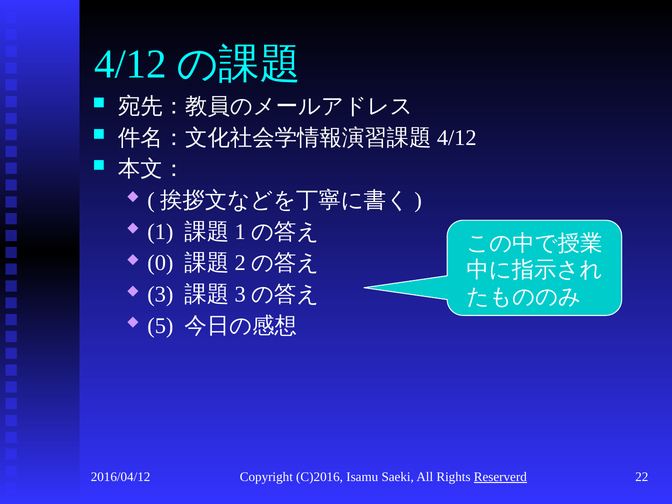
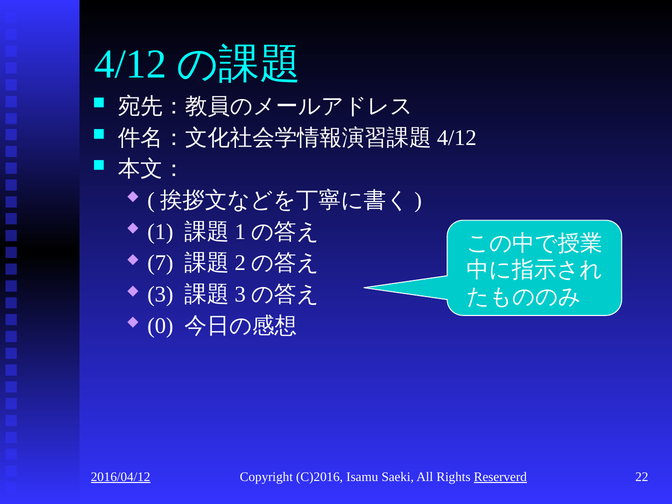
0: 0 -> 7
5: 5 -> 0
2016/04/12 underline: none -> present
